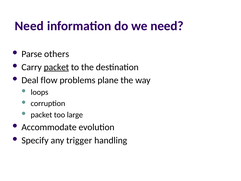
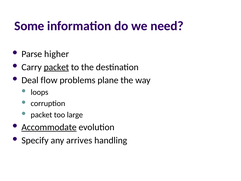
Need at (29, 26): Need -> Some
others: others -> higher
Accommodate underline: none -> present
trigger: trigger -> arrives
